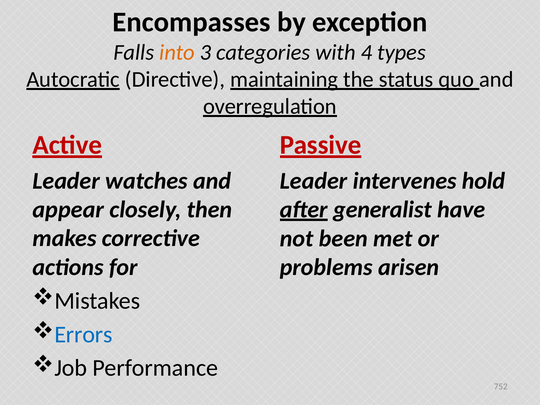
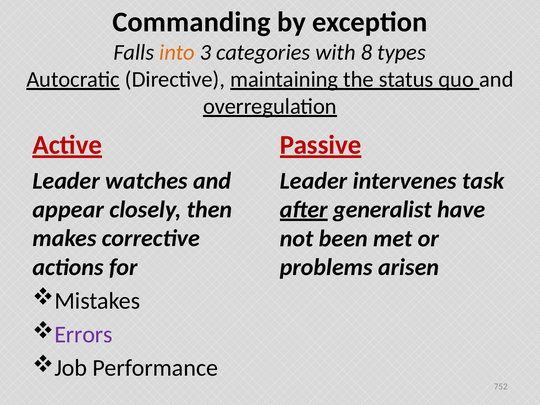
Encompasses: Encompasses -> Commanding
4: 4 -> 8
hold: hold -> task
Errors colour: blue -> purple
